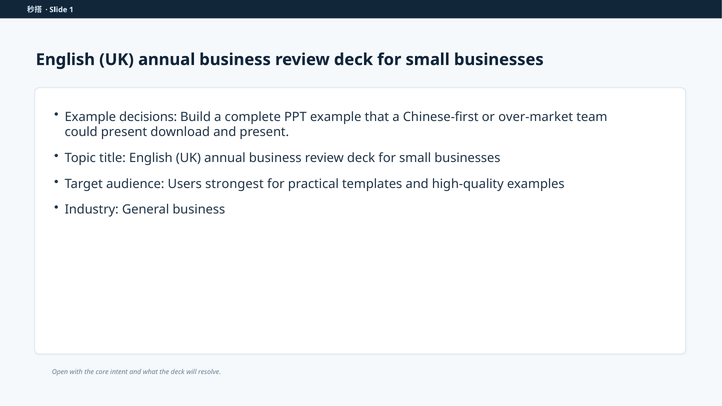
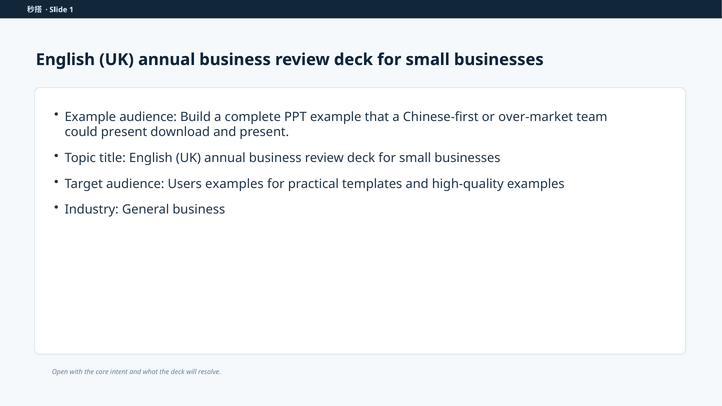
Example decisions: decisions -> audience
Users strongest: strongest -> examples
